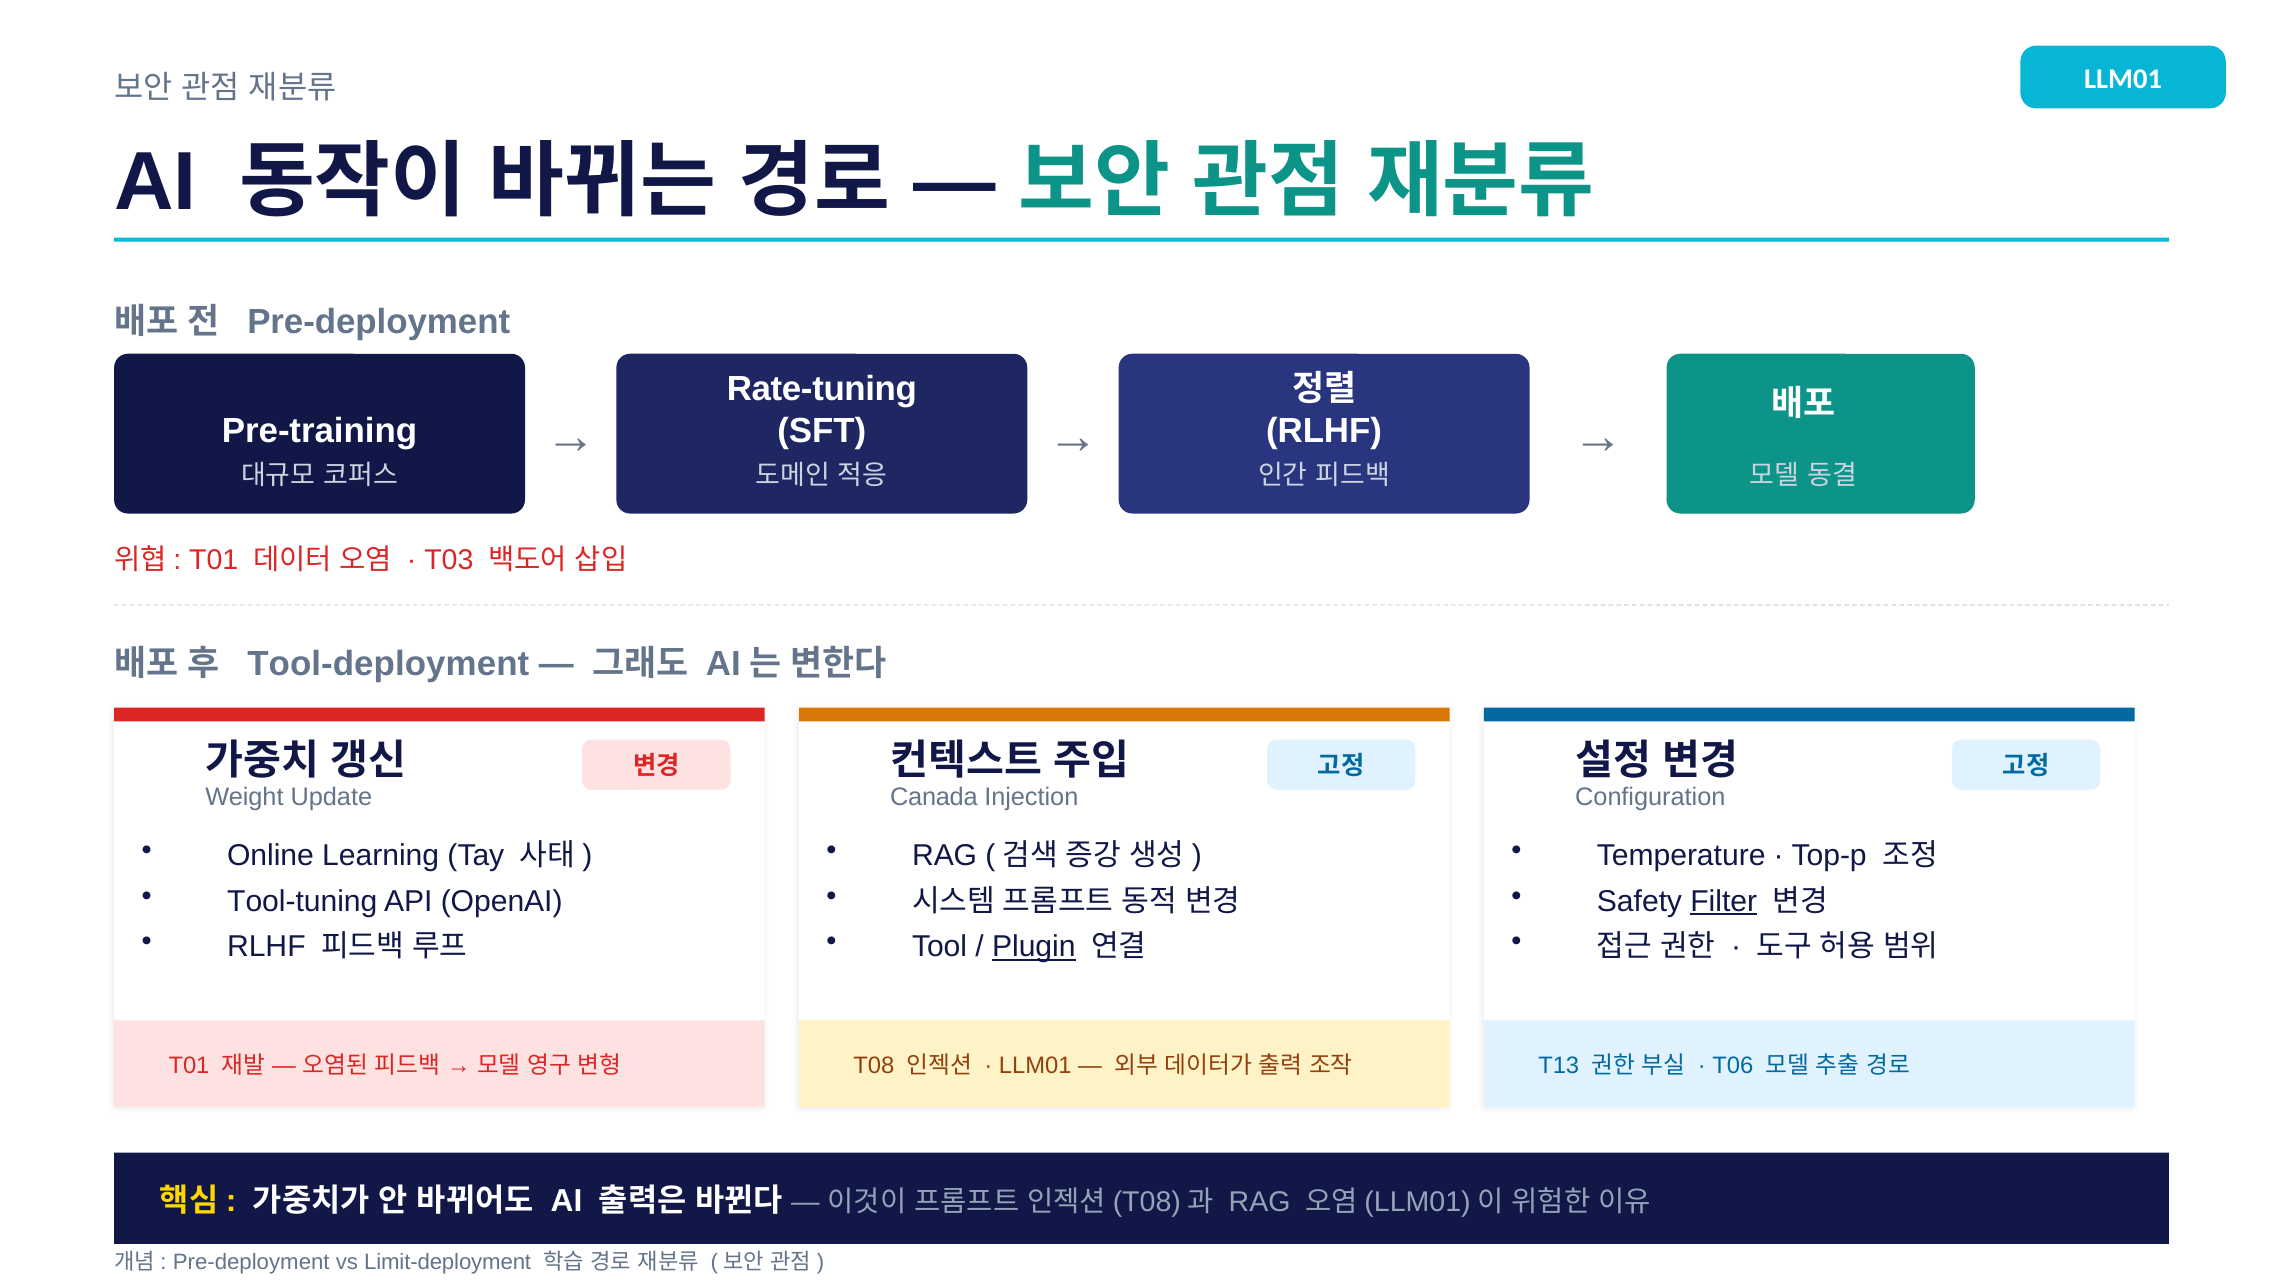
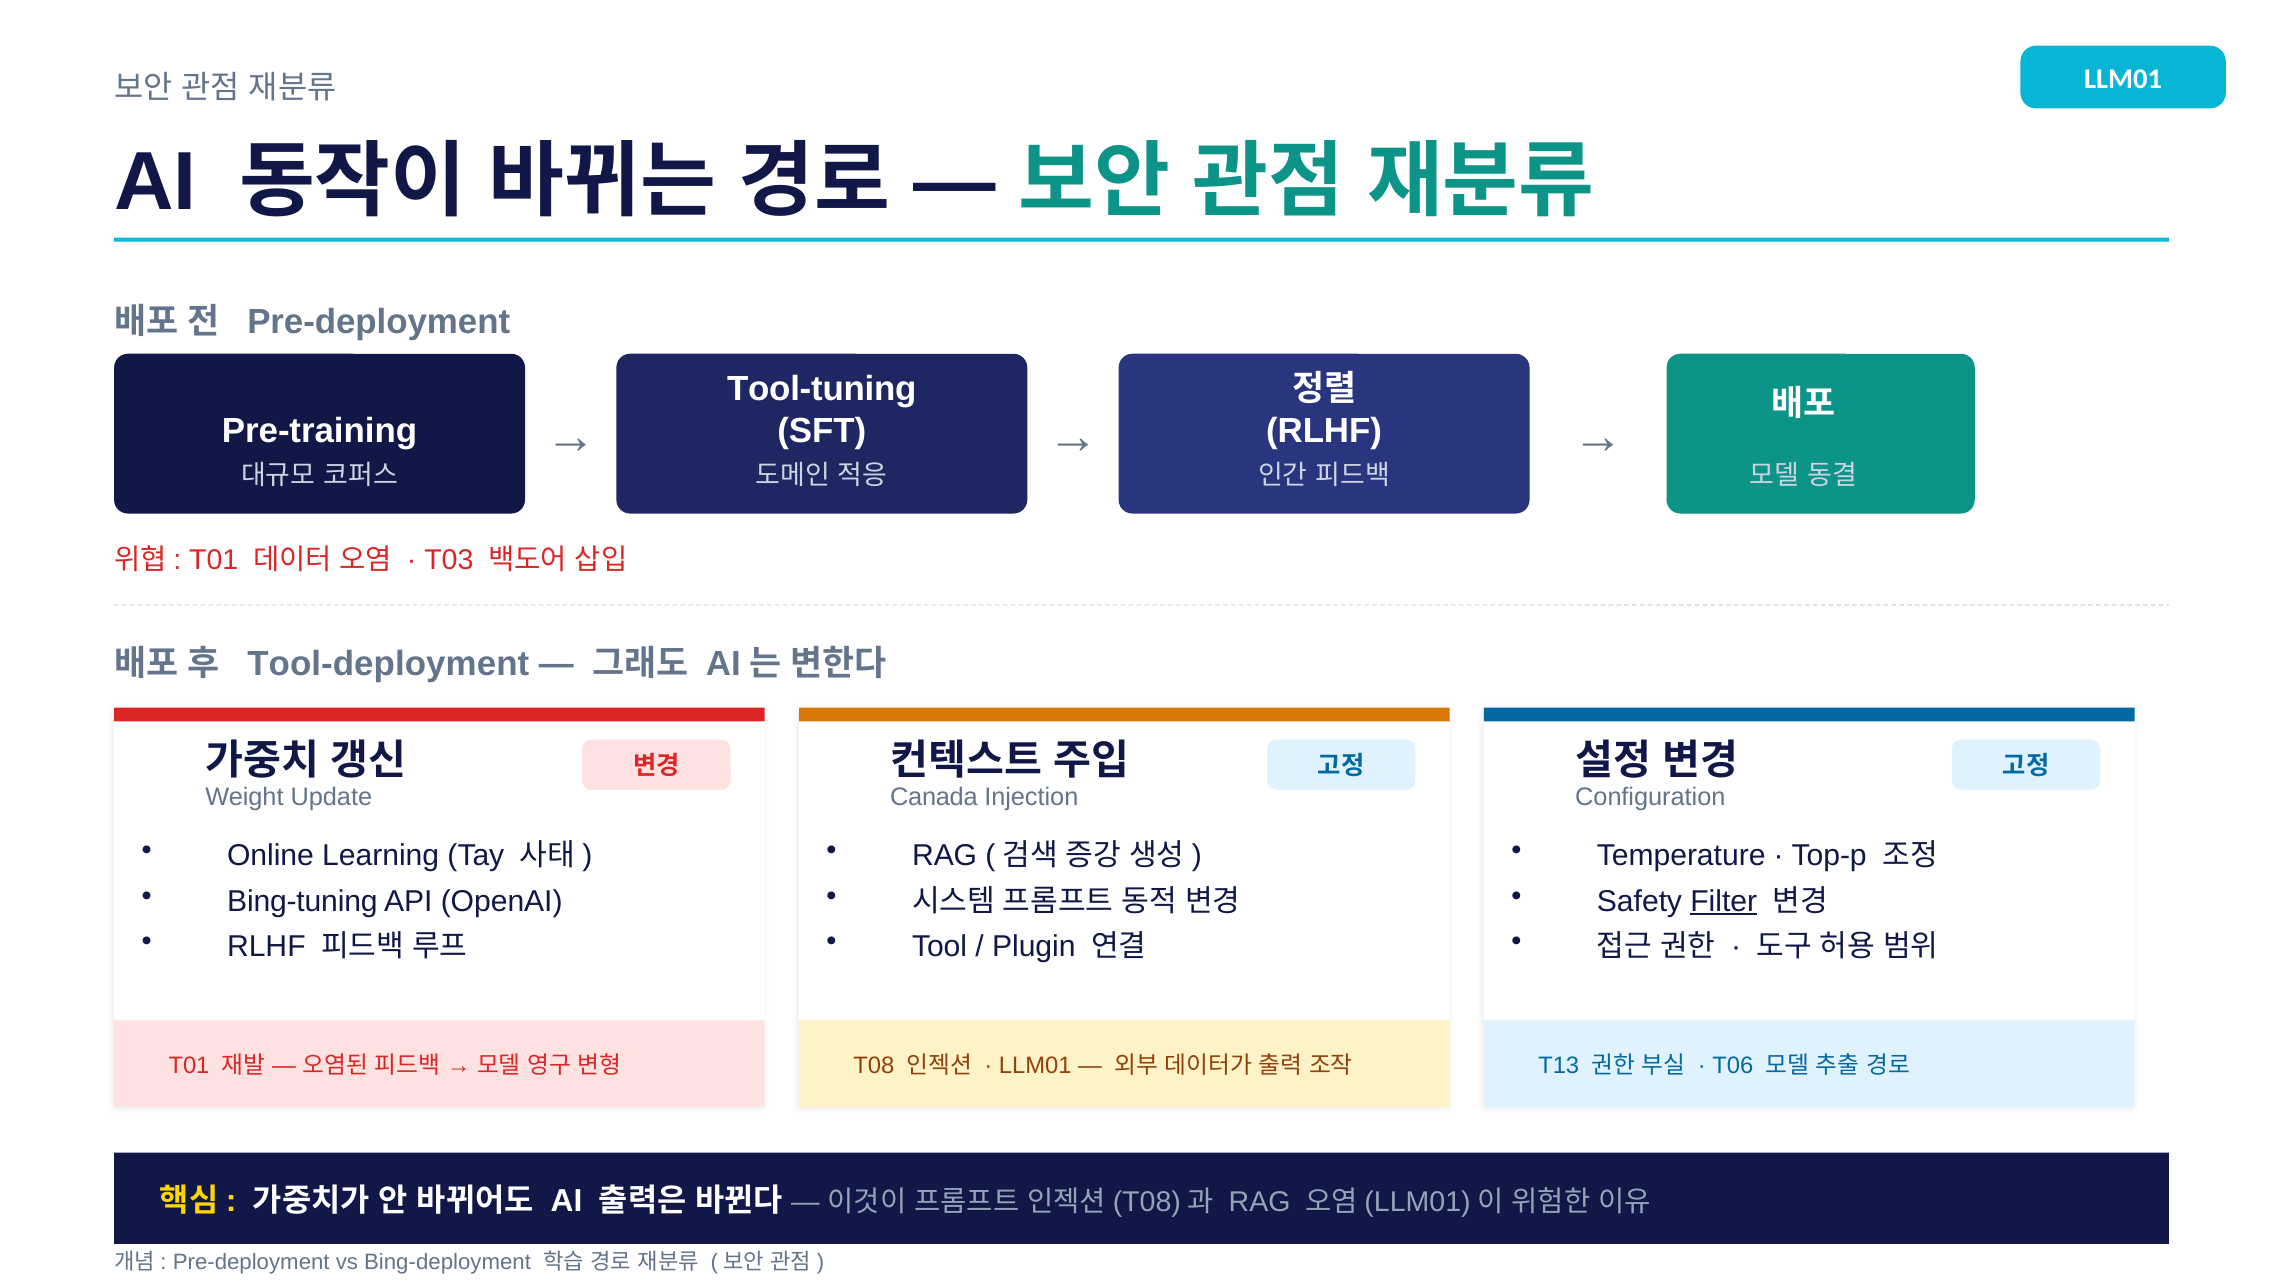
Rate-tuning: Rate-tuning -> Tool-tuning
Tool-tuning: Tool-tuning -> Bing-tuning
Plugin underline: present -> none
Limit-deployment: Limit-deployment -> Bing-deployment
